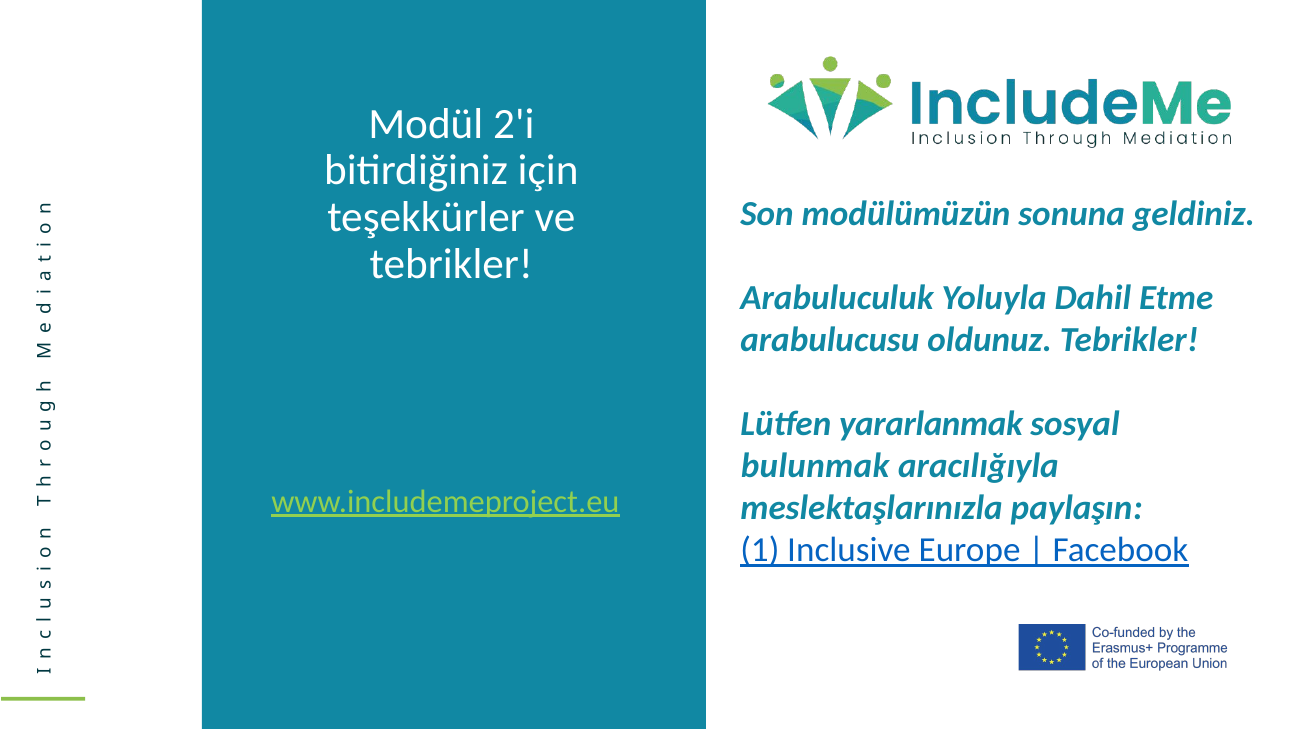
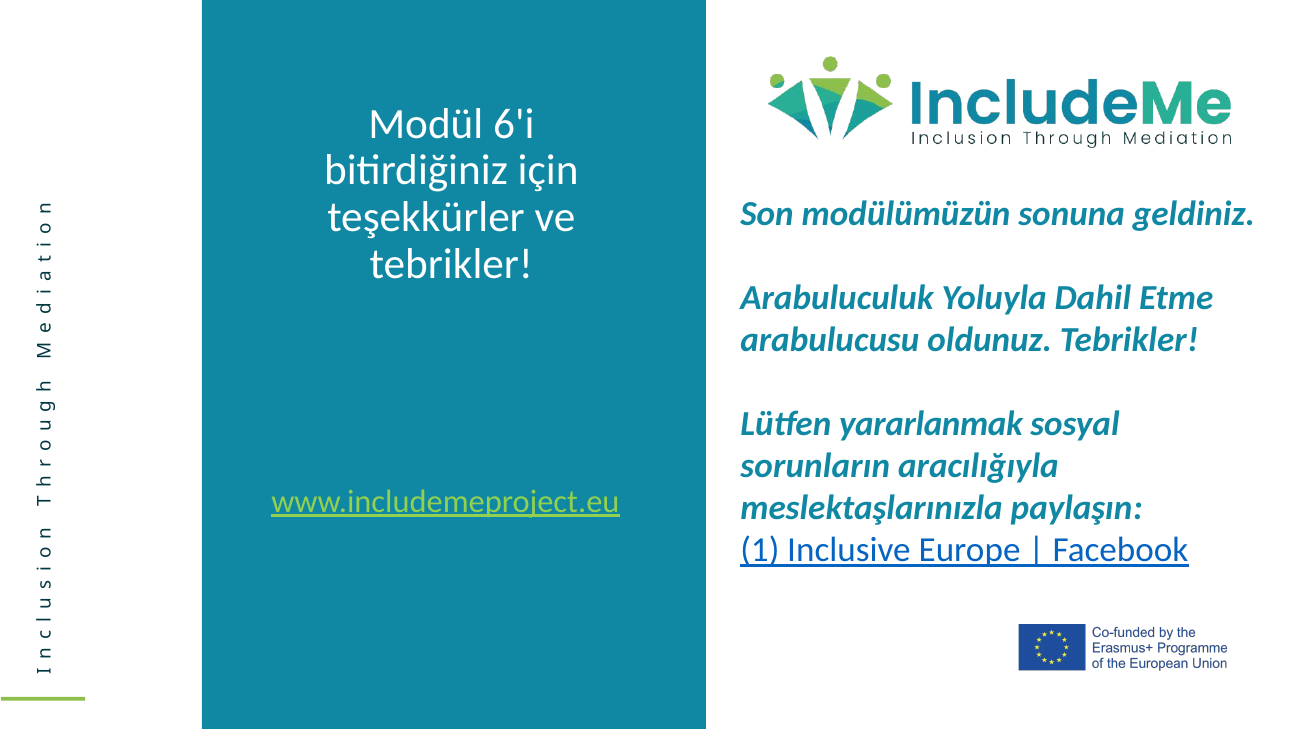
2'i: 2'i -> 6'i
bulunmak: bulunmak -> sorunların
